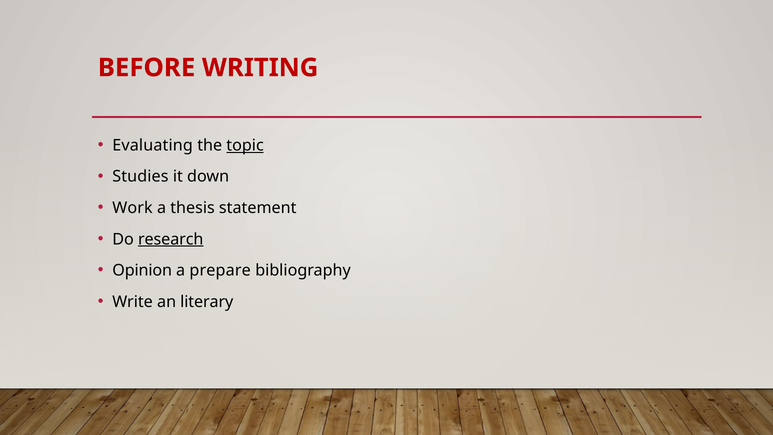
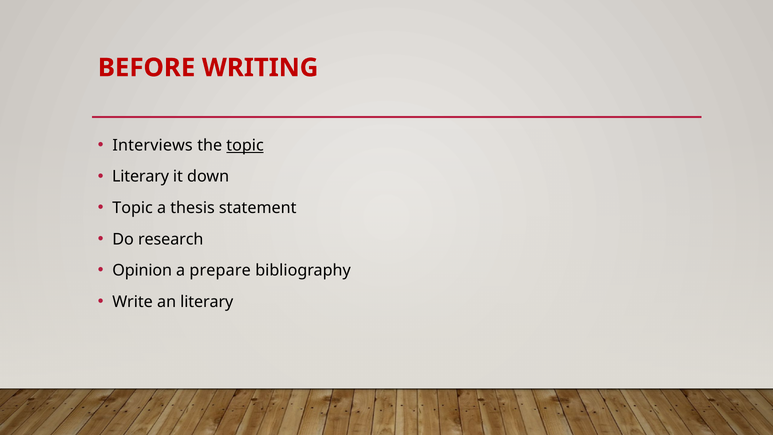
Evaluating: Evaluating -> Interviews
Studies at (140, 177): Studies -> Literary
Work at (133, 208): Work -> Topic
research underline: present -> none
